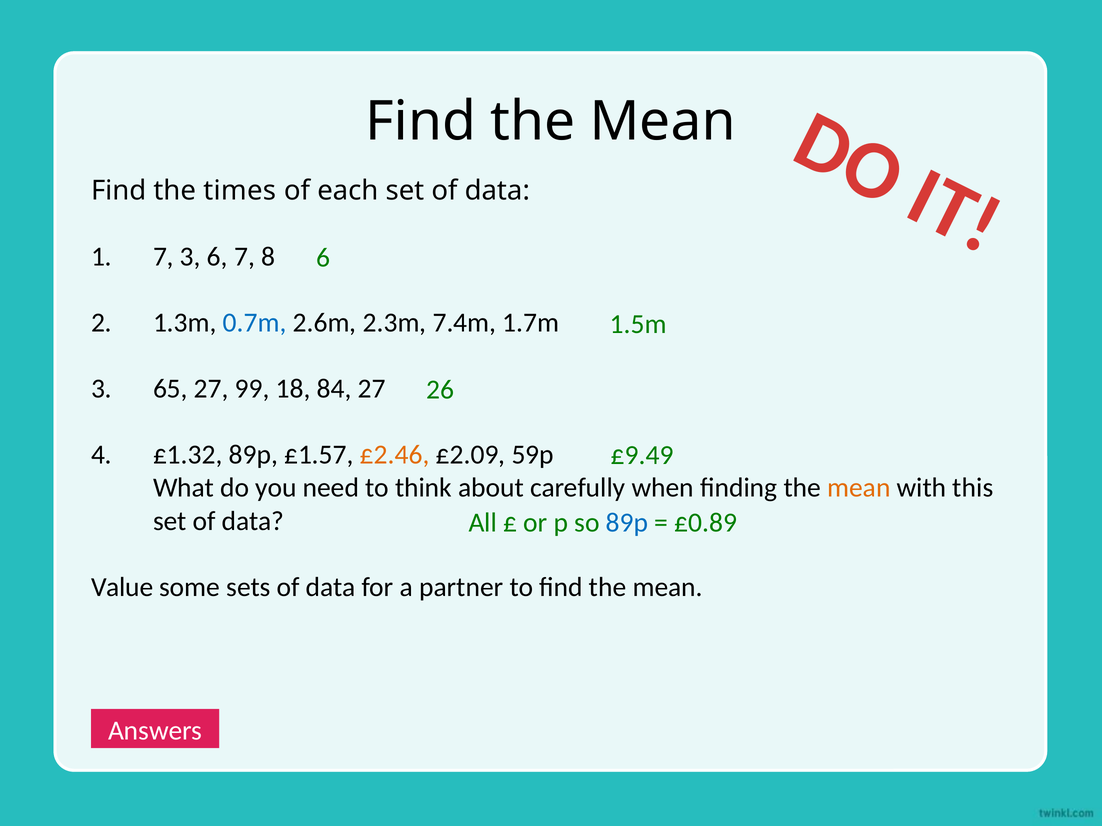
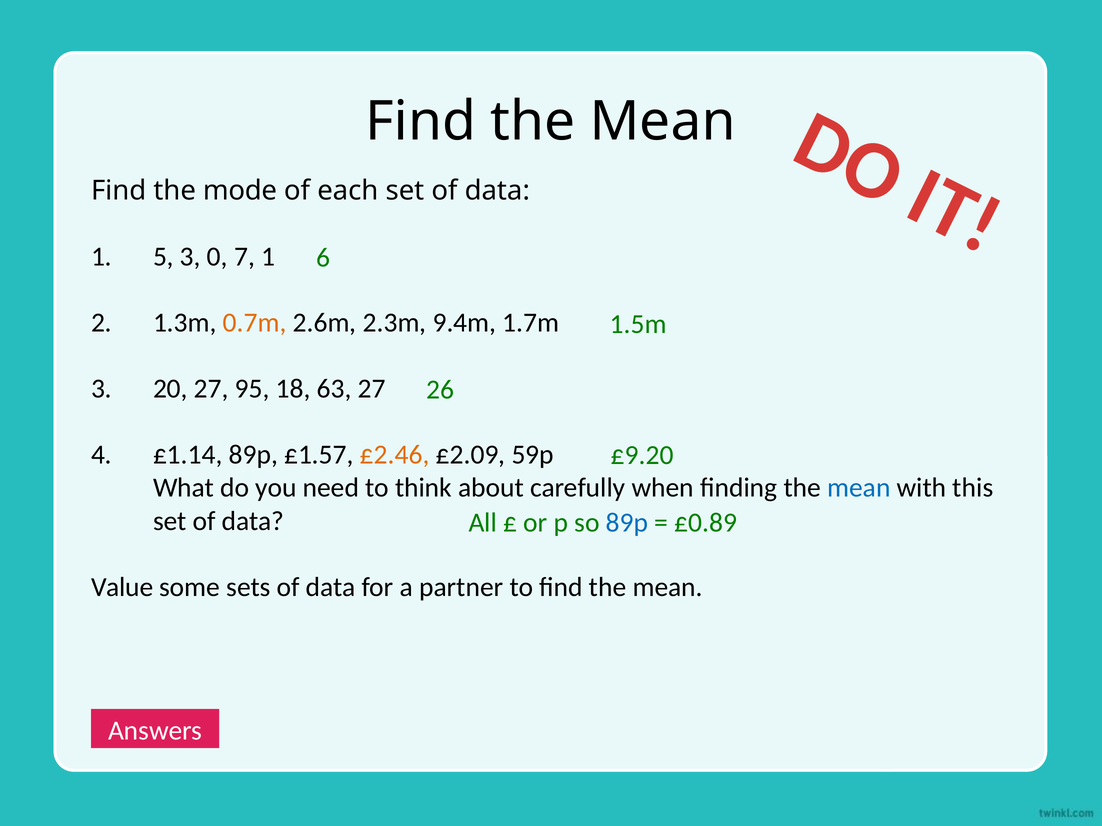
times: times -> mode
7 at (163, 257): 7 -> 5
3 6: 6 -> 0
7 8: 8 -> 1
0.7m colour: blue -> orange
7.4m: 7.4m -> 9.4m
65: 65 -> 20
99: 99 -> 95
84: 84 -> 63
£1.32: £1.32 -> £1.14
£9.49: £9.49 -> £9.20
mean at (859, 488) colour: orange -> blue
